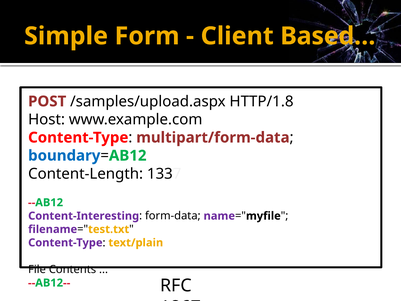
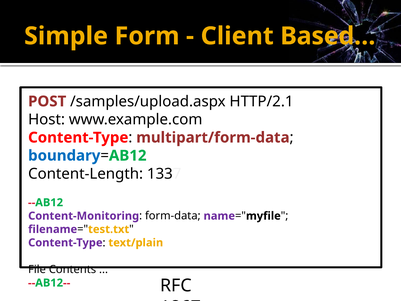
HTTP/1.8: HTTP/1.8 -> HTTP/2.1
Content-Interesting: Content-Interesting -> Content-Monitoring
